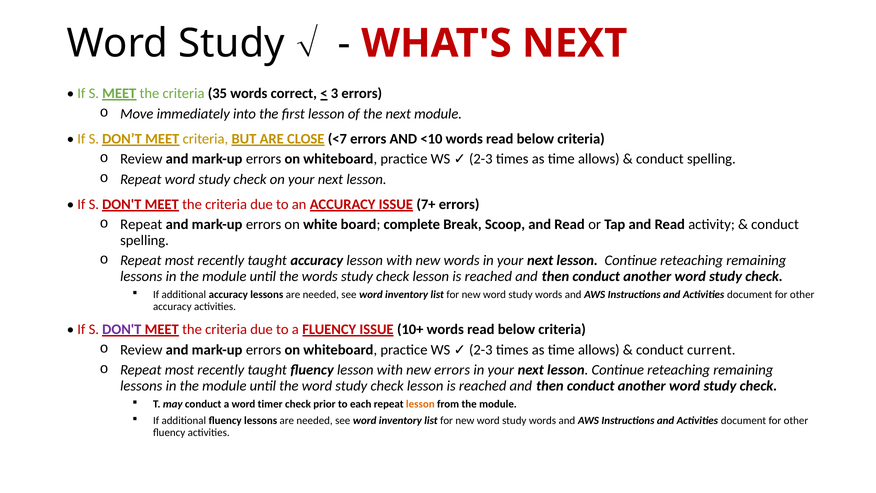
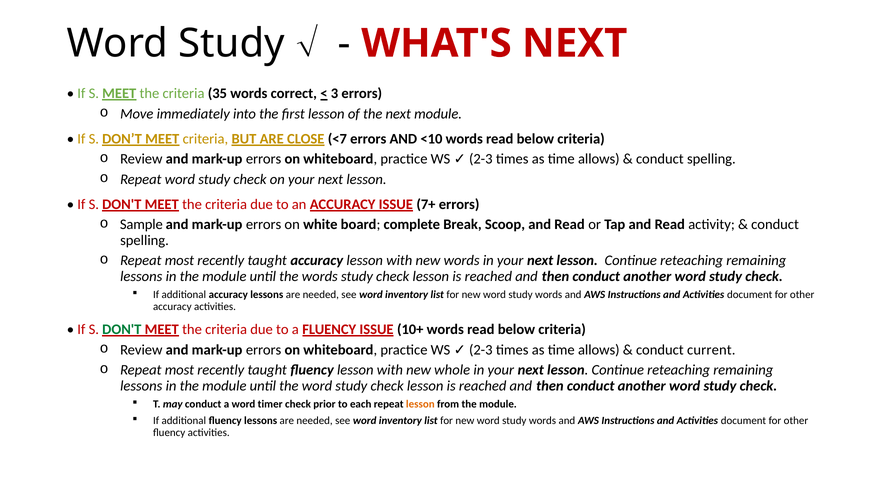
Repeat at (141, 224): Repeat -> Sample
DON'T at (122, 329) colour: purple -> green
new errors: errors -> whole
